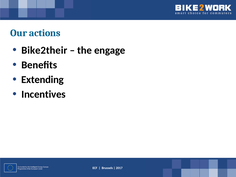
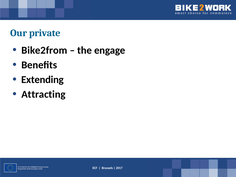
actions: actions -> private
Bike2their: Bike2their -> Bike2from
Incentives: Incentives -> Attracting
